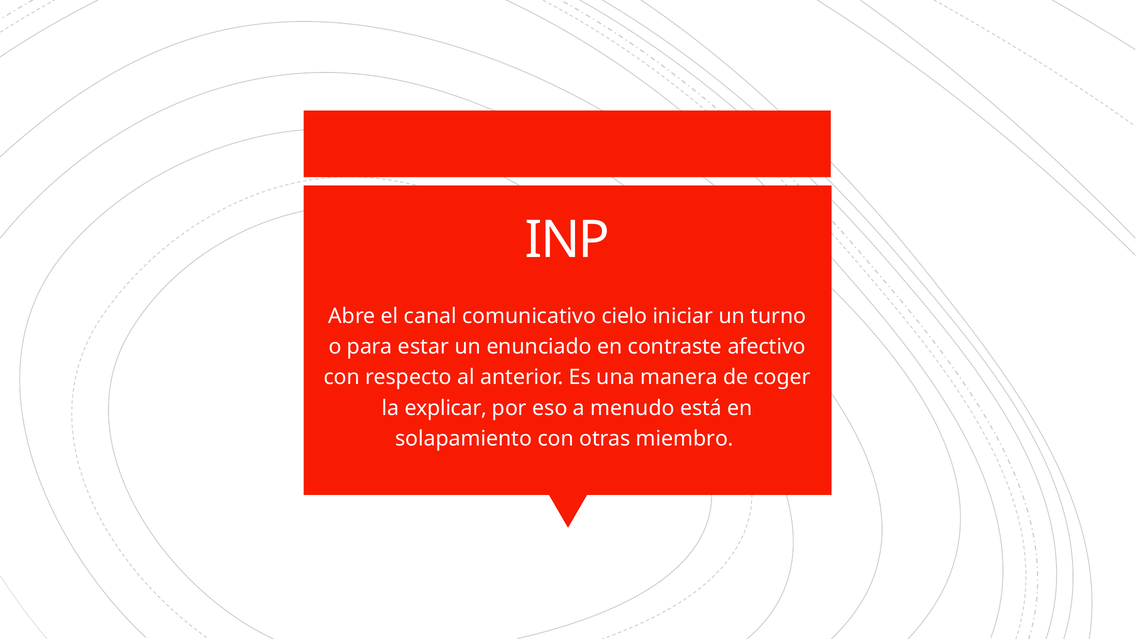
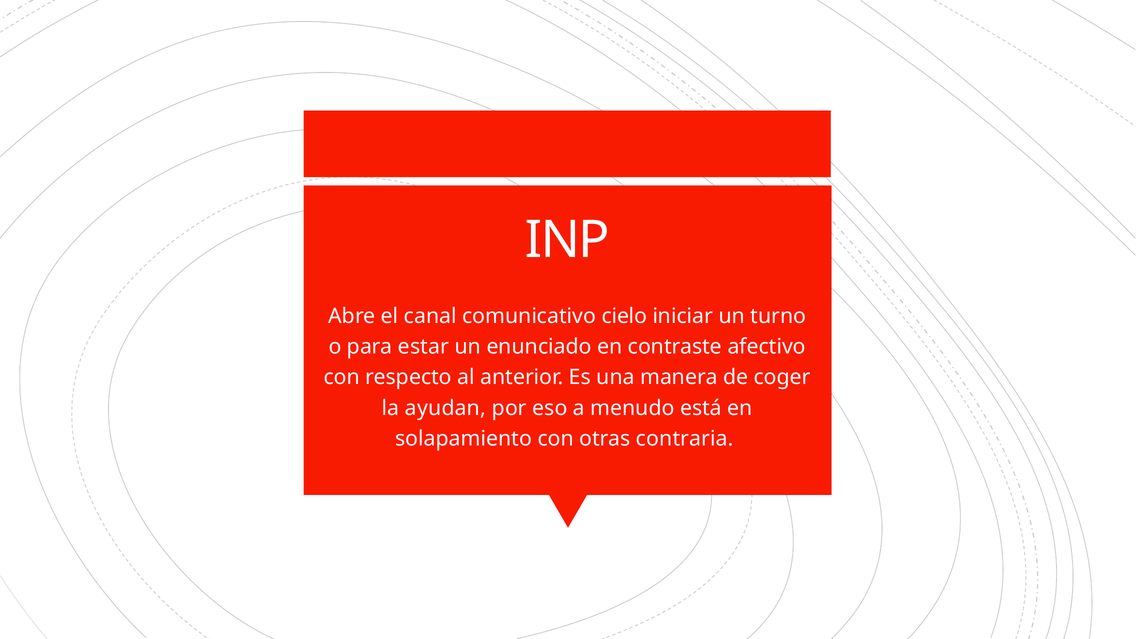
explicar: explicar -> ayudan
miembro: miembro -> contraria
